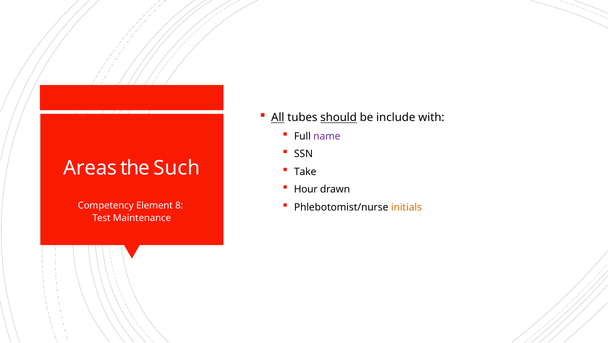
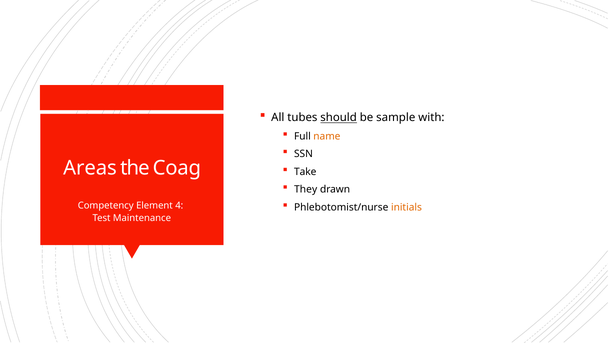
All underline: present -> none
include: include -> sample
name colour: purple -> orange
Such: Such -> Coag
Hour: Hour -> They
8: 8 -> 4
